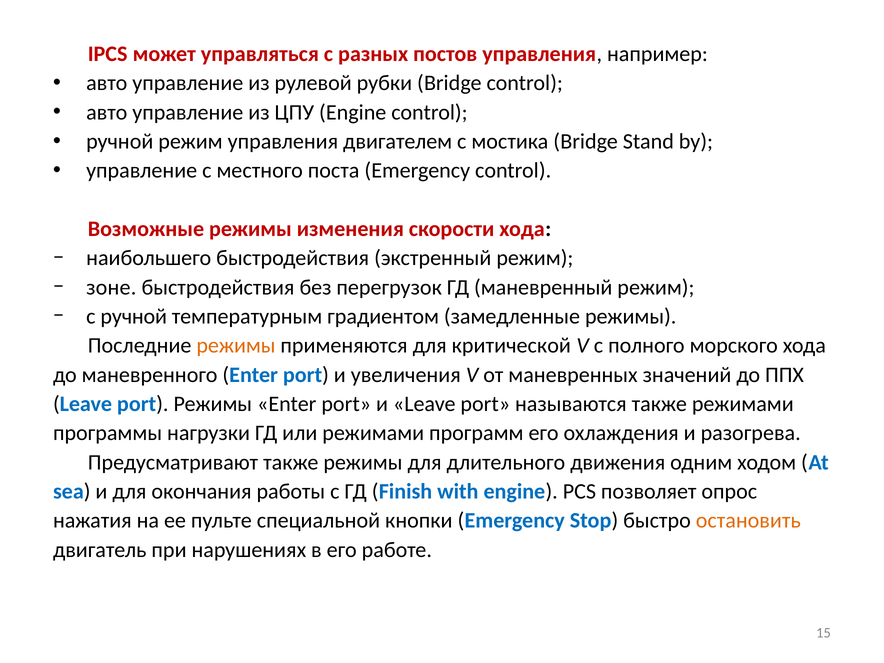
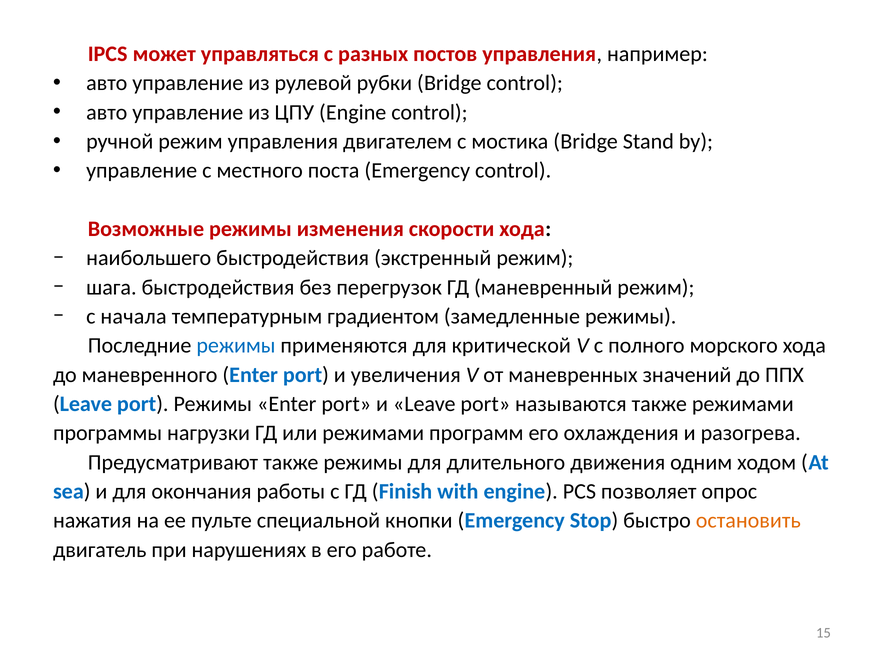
зоне: зоне -> шага
с ручной: ручной -> начала
режимы at (236, 346) colour: orange -> blue
